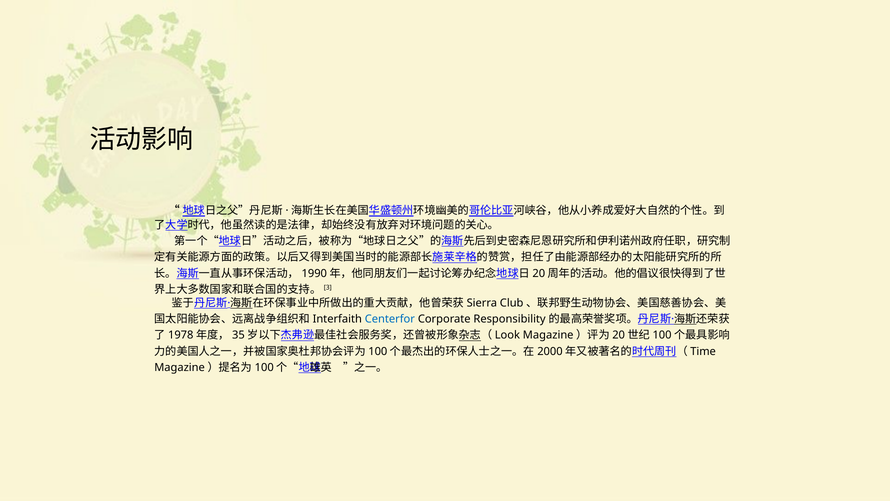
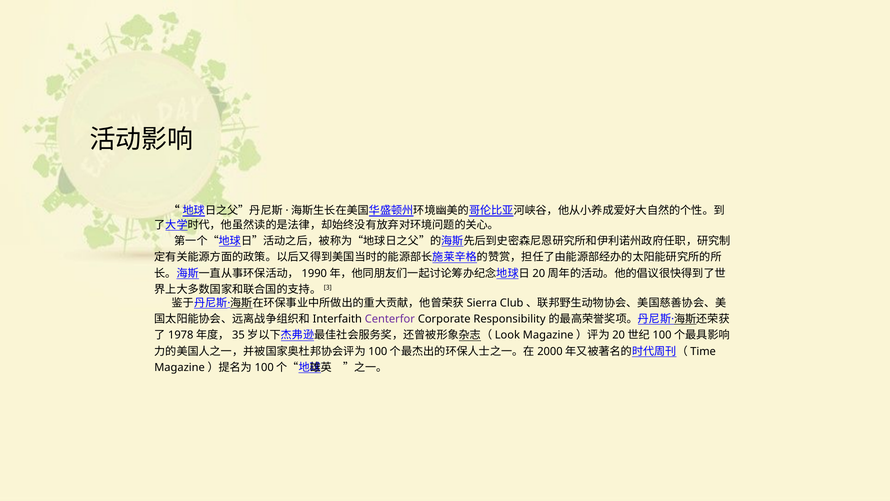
Centerfor colour: blue -> purple
